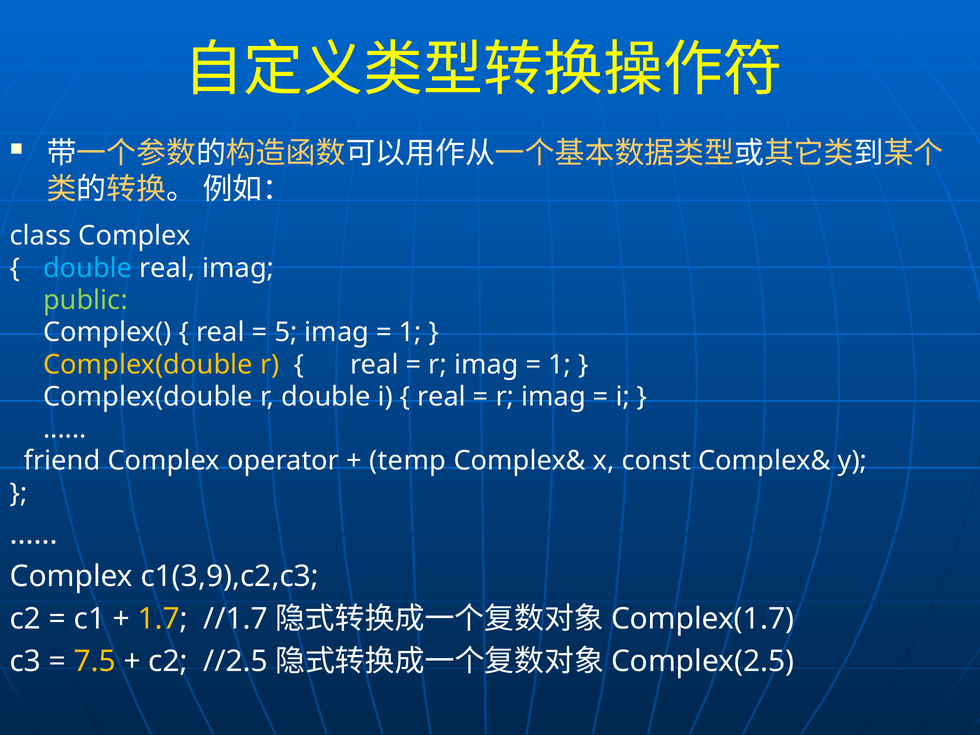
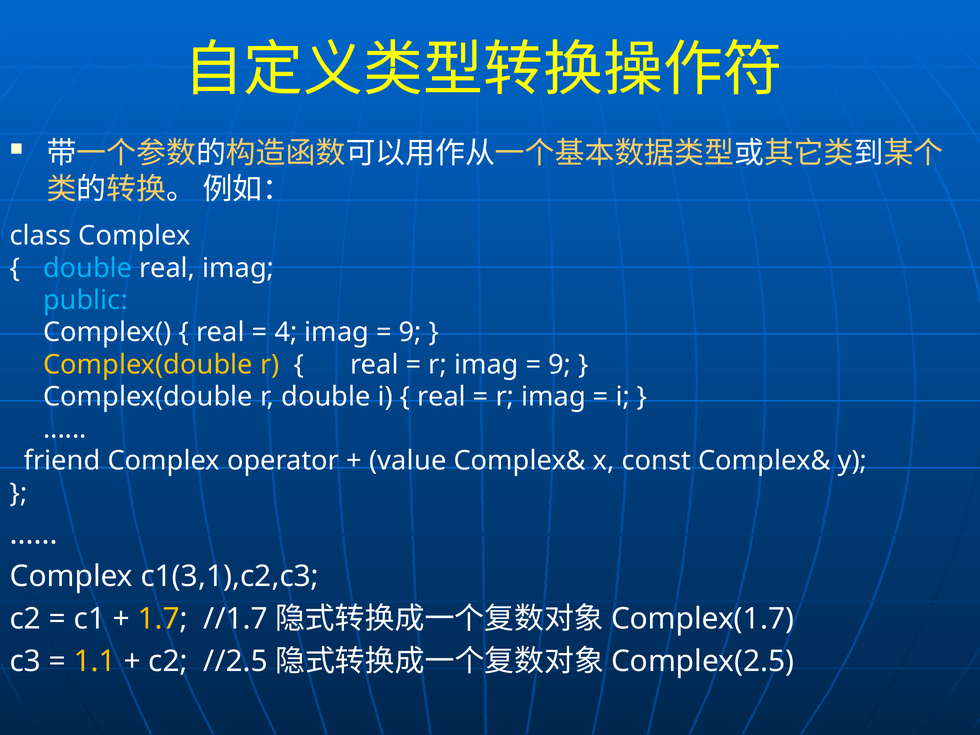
public colour: light green -> light blue
5: 5 -> 4
1 at (410, 332): 1 -> 9
1 at (560, 365): 1 -> 9
temp: temp -> value
c1(3,9),c2,c3: c1(3,9),c2,c3 -> c1(3,1),c2,c3
7.5: 7.5 -> 1.1
